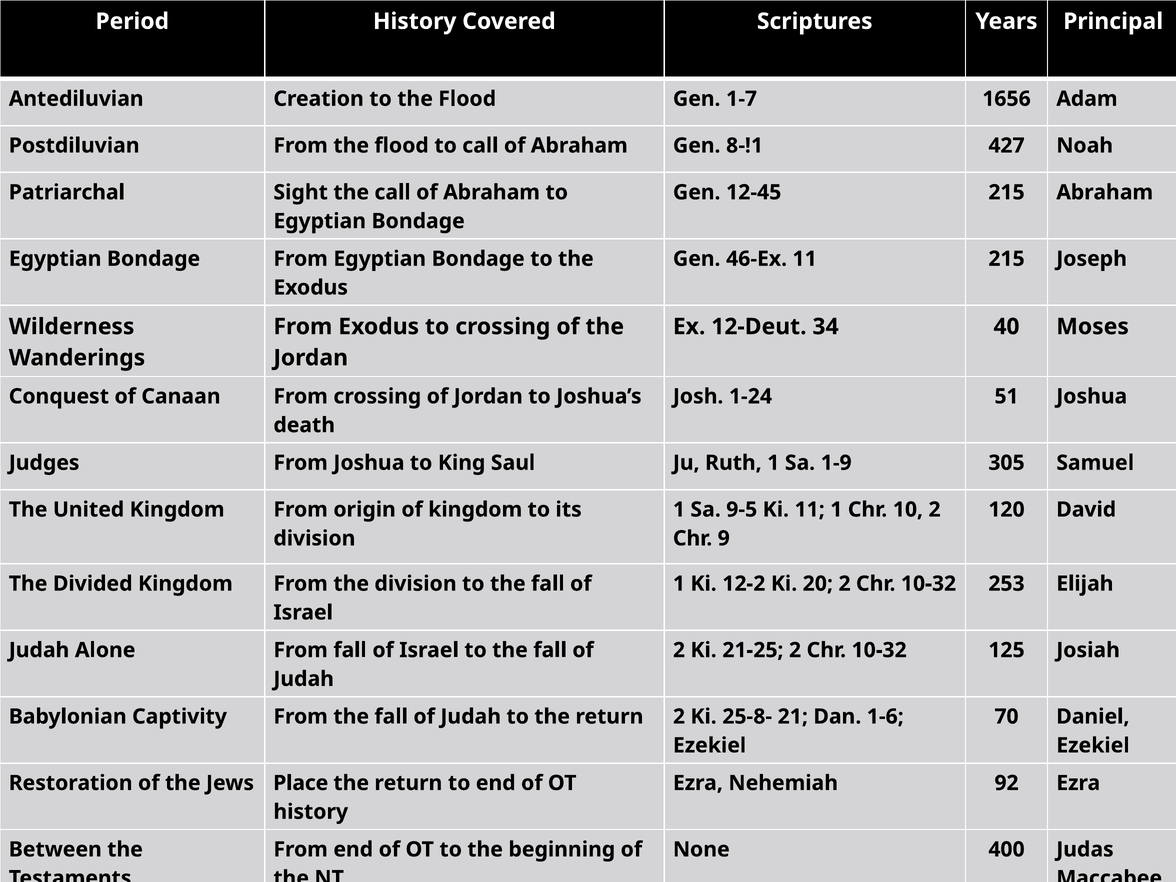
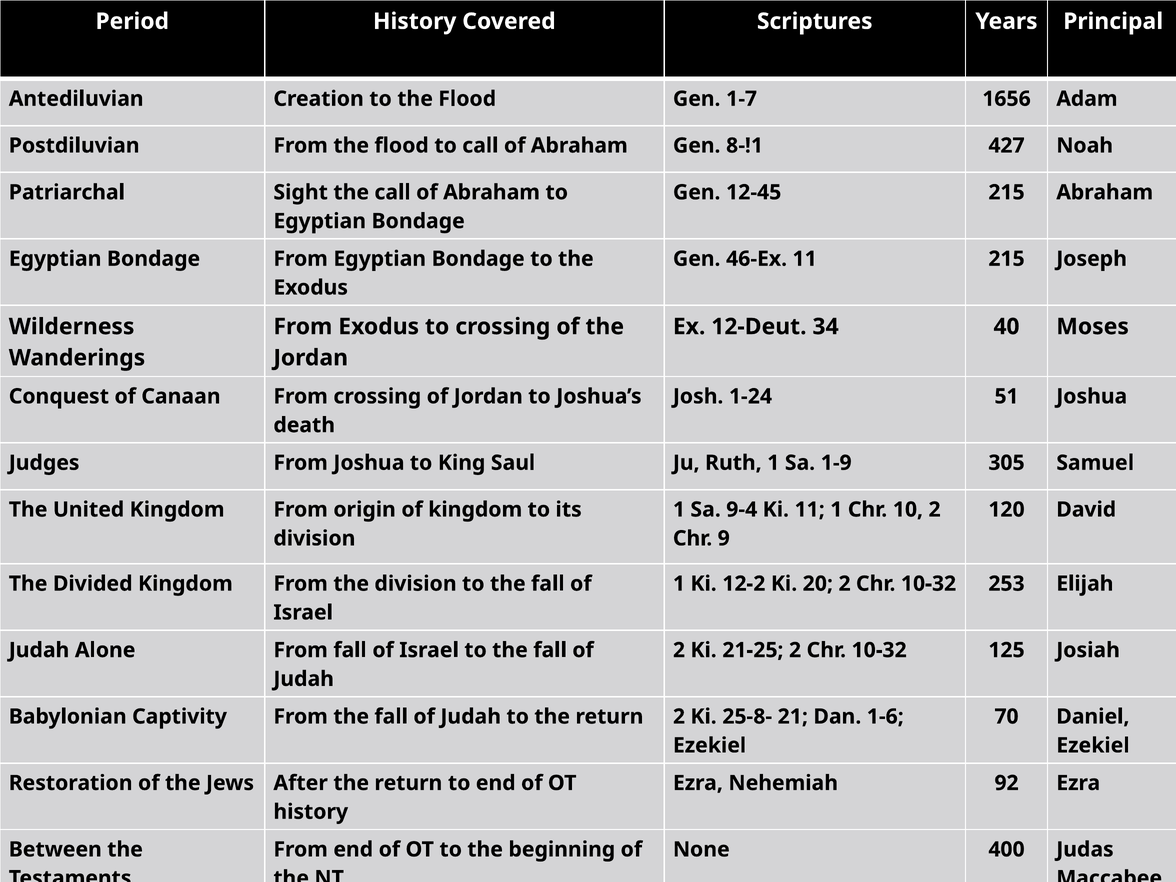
9-5: 9-5 -> 9-4
Place: Place -> After
